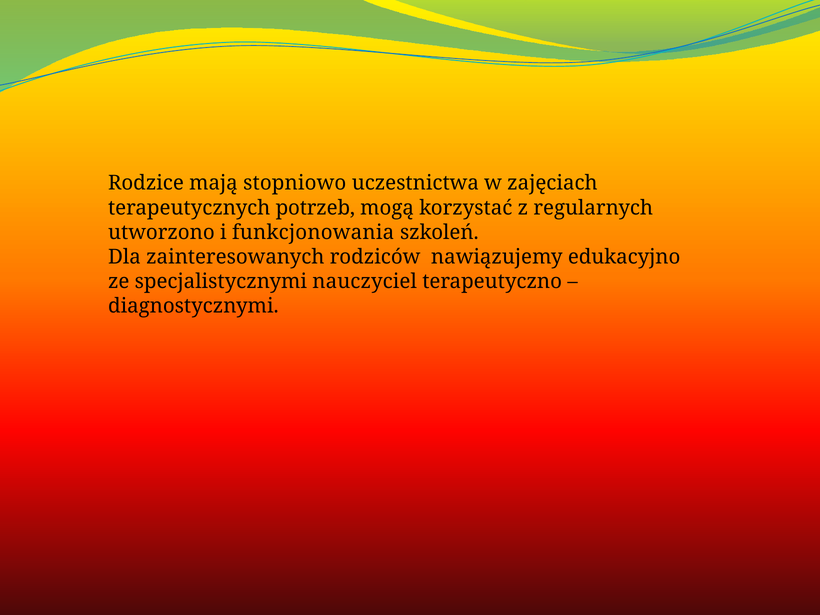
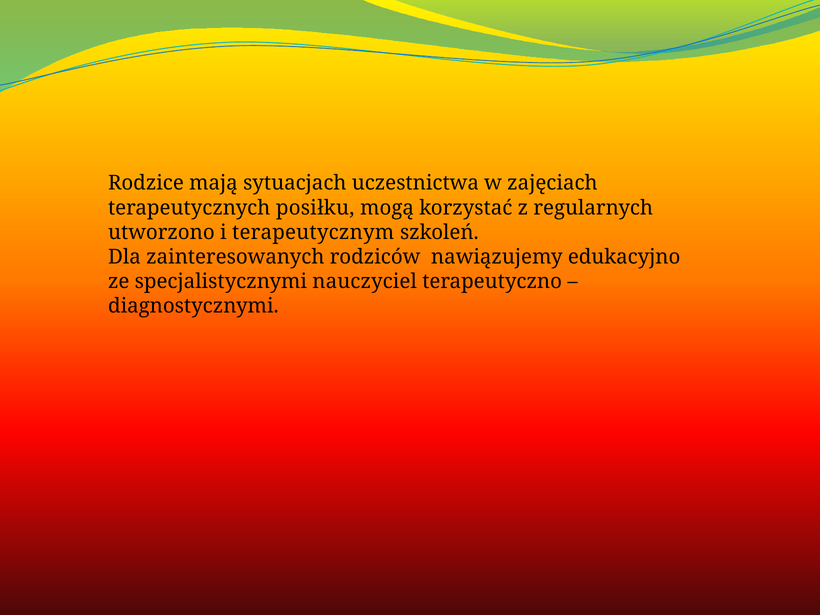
stopniowo: stopniowo -> sytuacjach
potrzeb: potrzeb -> posiłku
funkcjonowania: funkcjonowania -> terapeutycznym
